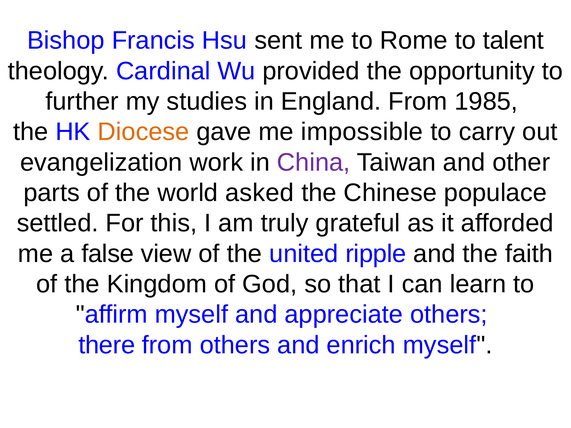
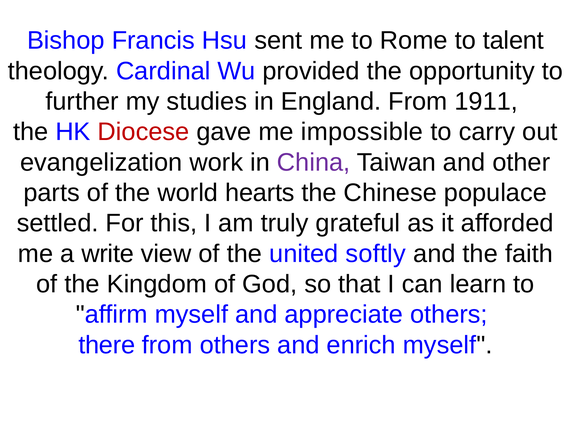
1985: 1985 -> 1911
Diocese colour: orange -> red
asked: asked -> hearts
false: false -> write
ripple: ripple -> softly
